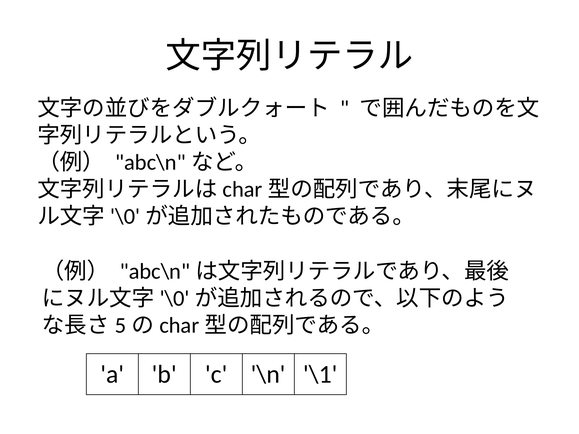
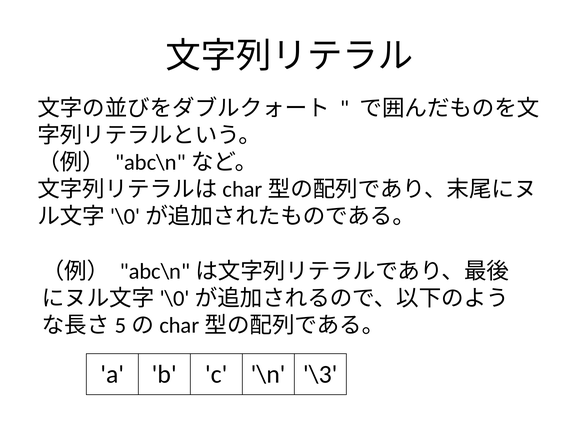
\1: \1 -> \3
